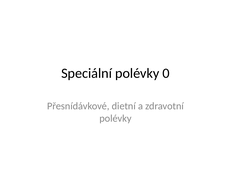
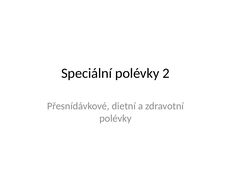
0: 0 -> 2
